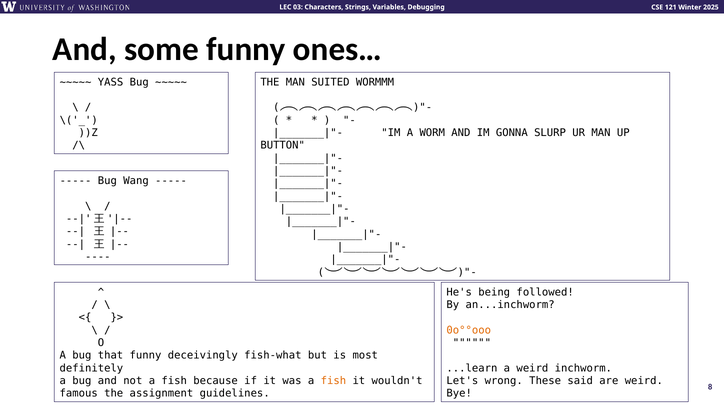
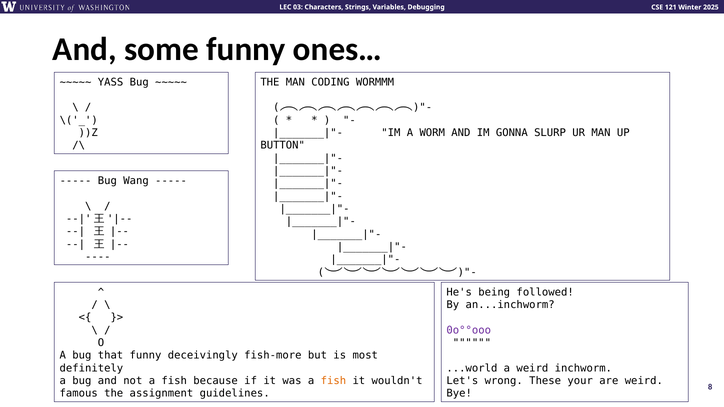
SUITED: SUITED -> CODING
0o°°ooo colour: orange -> purple
fish-what: fish-what -> fish-more
...learn: ...learn -> ...world
said: said -> your
